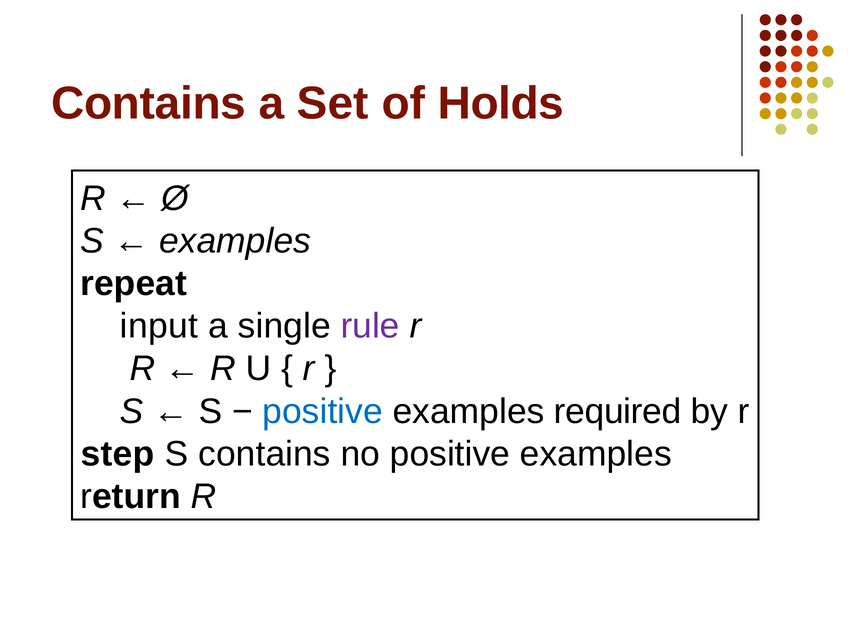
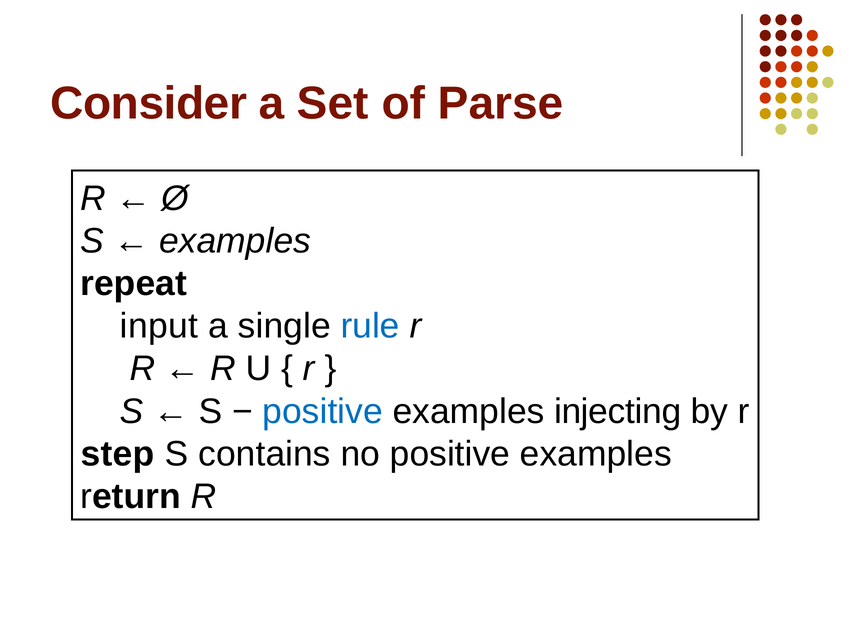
Contains at (149, 103): Contains -> Consider
Holds: Holds -> Parse
rule colour: purple -> blue
required: required -> injecting
